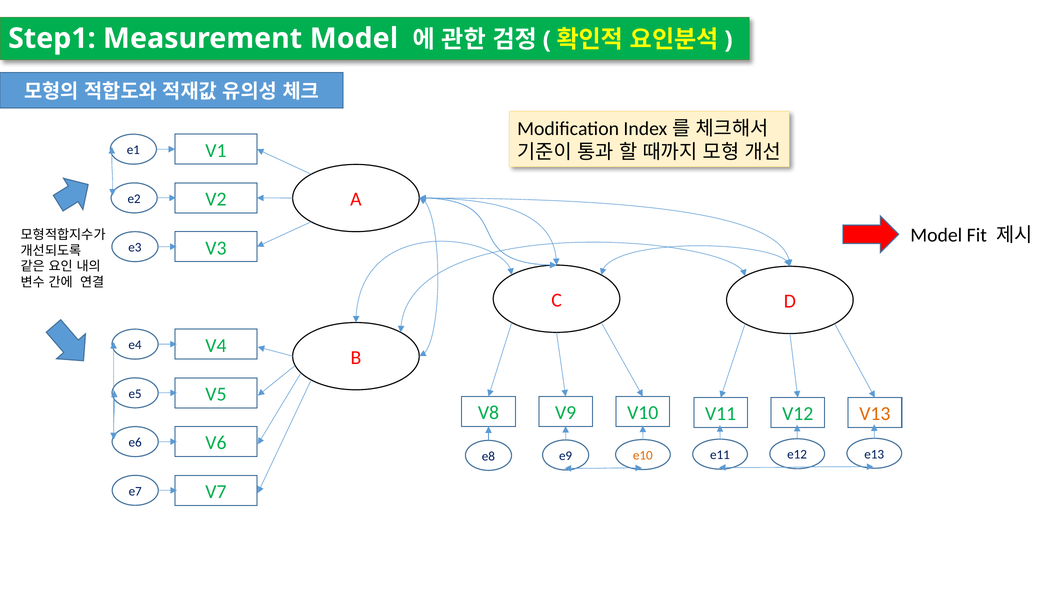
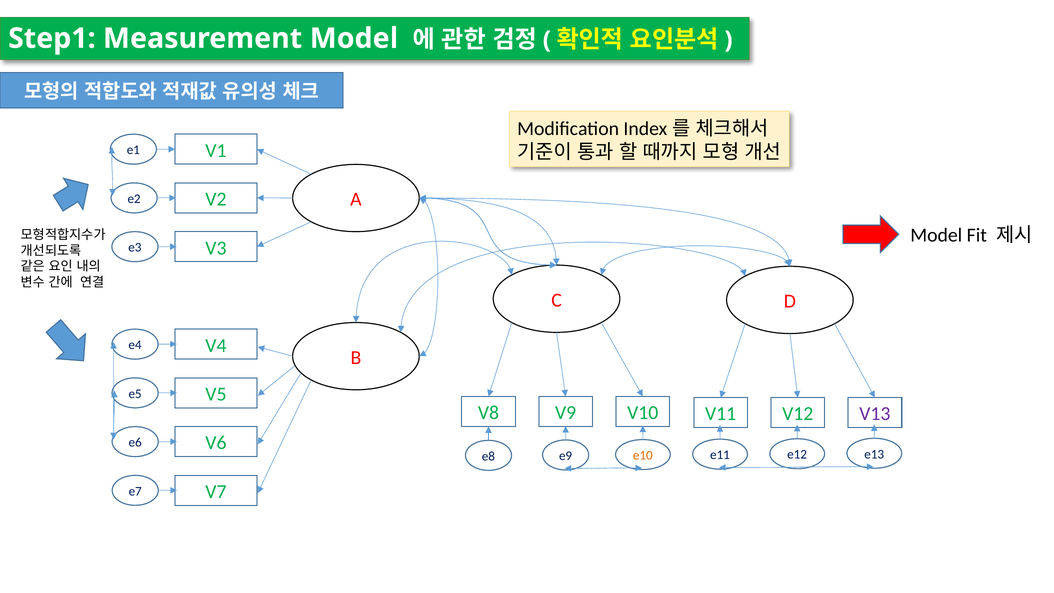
V13 colour: orange -> purple
